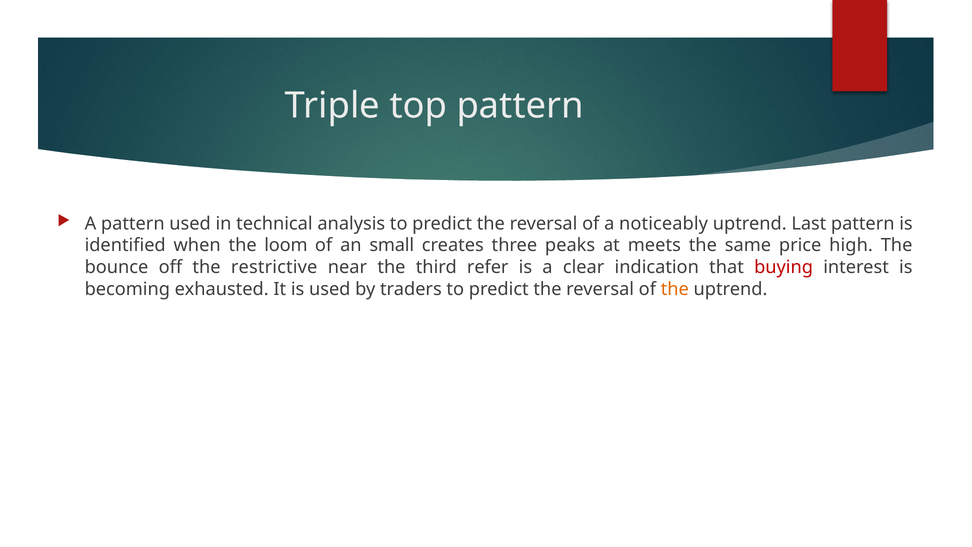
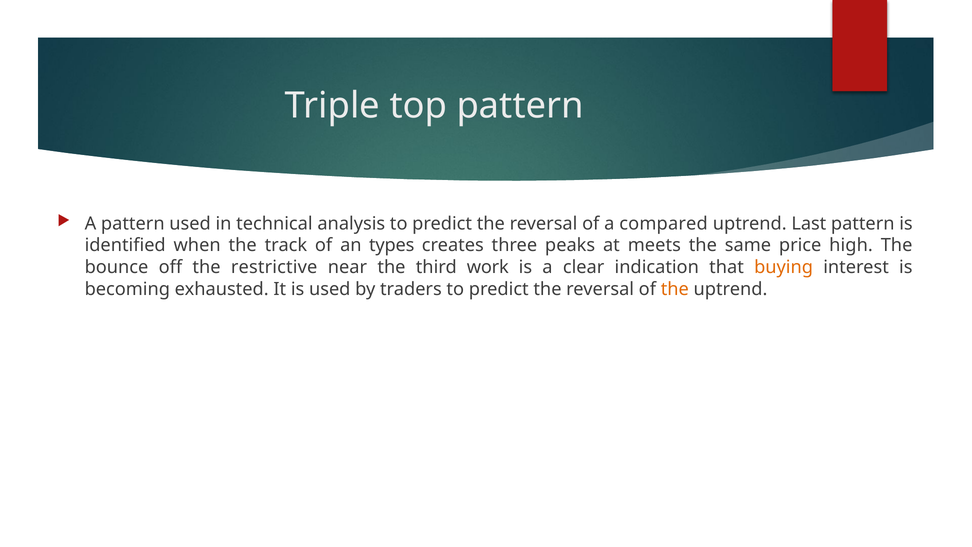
noticeably: noticeably -> compared
loom: loom -> track
small: small -> types
refer: refer -> work
buying colour: red -> orange
